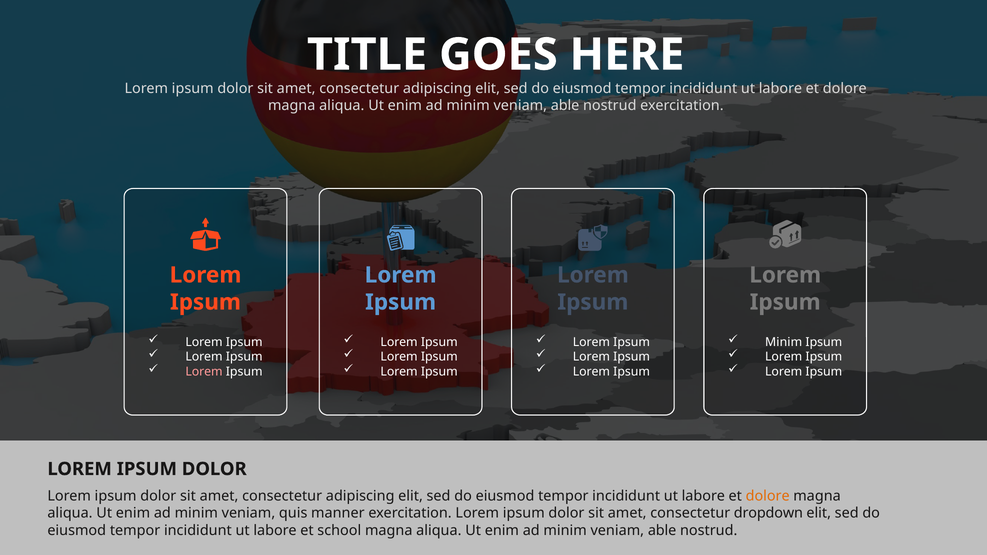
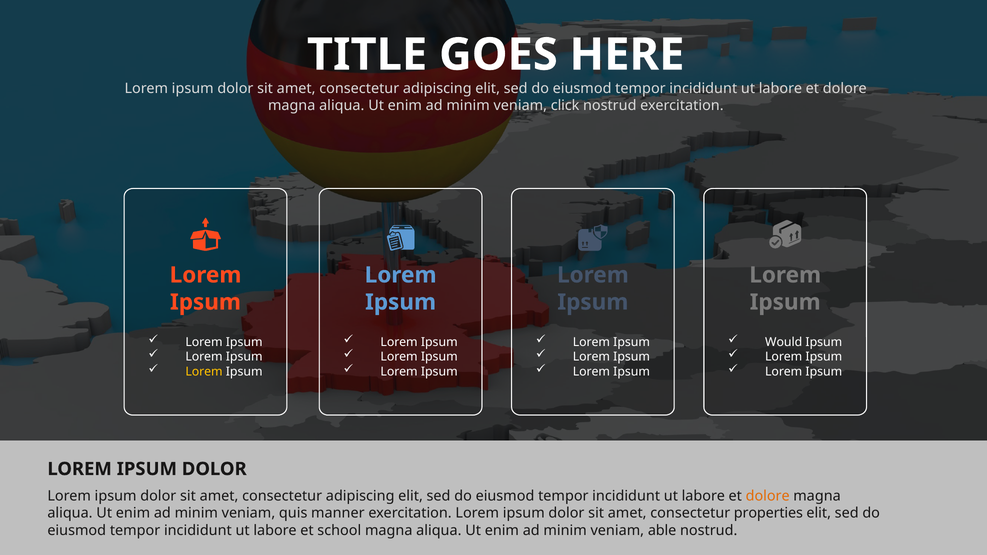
able at (565, 106): able -> click
Minim at (784, 342): Minim -> Would
Lorem at (204, 372) colour: pink -> yellow
dropdown: dropdown -> properties
